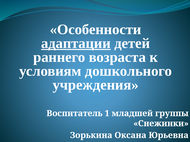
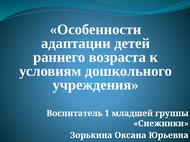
адаптации underline: present -> none
